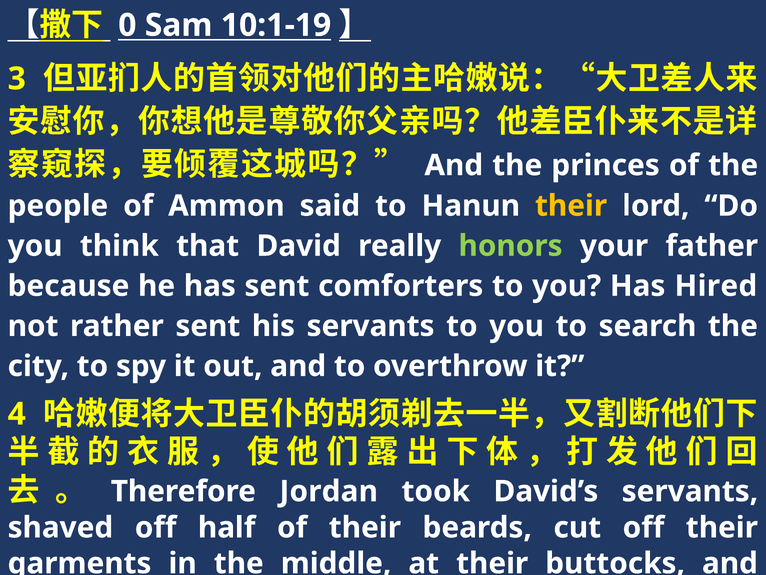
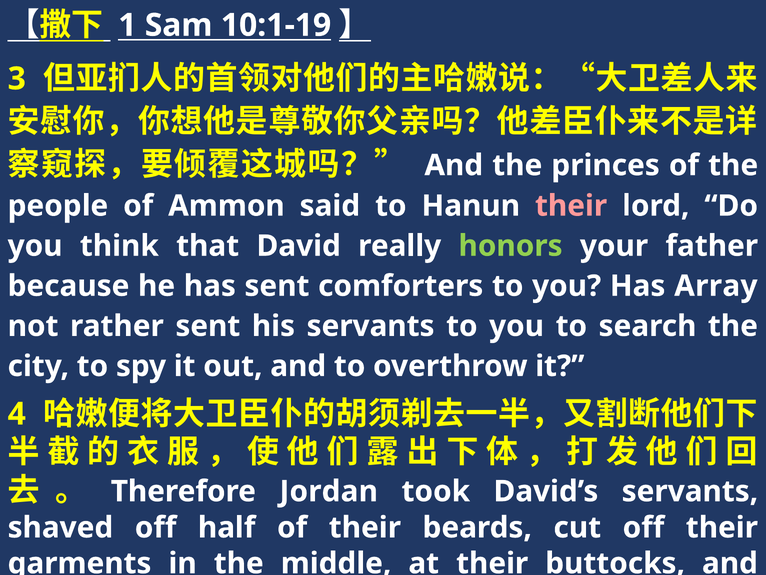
0: 0 -> 1
their at (571, 206) colour: yellow -> pink
Hired: Hired -> Array
